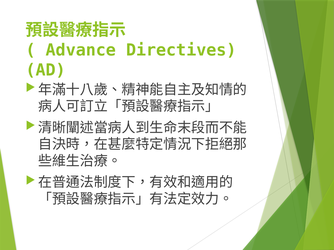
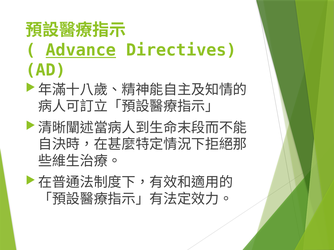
Advance underline: none -> present
